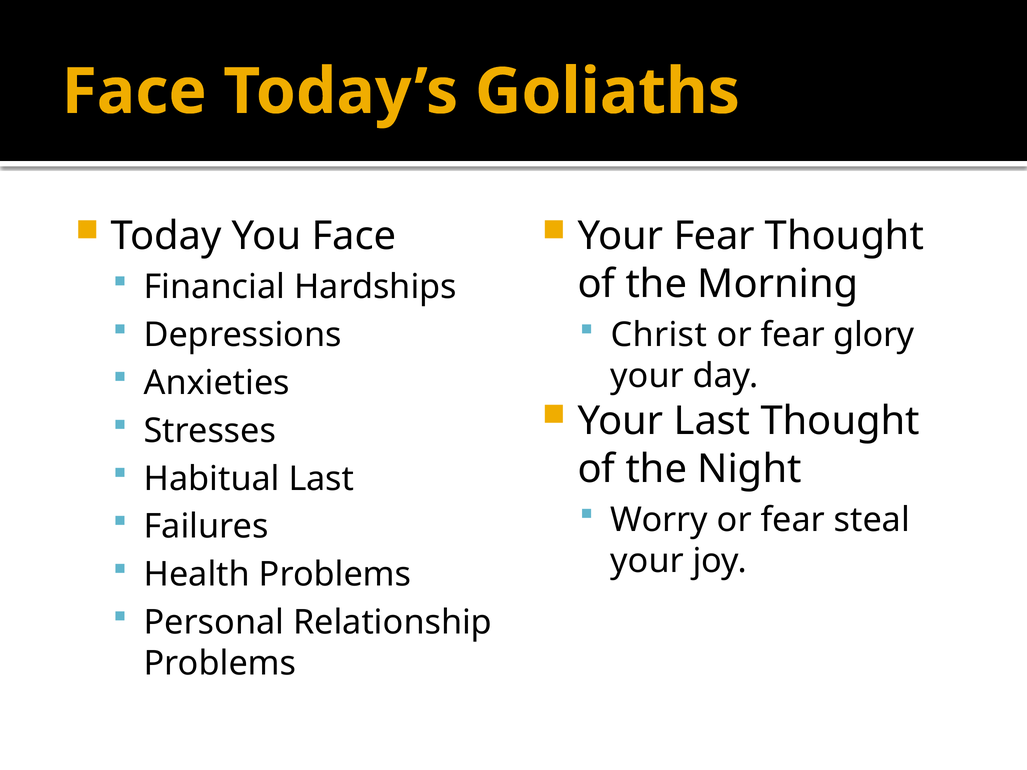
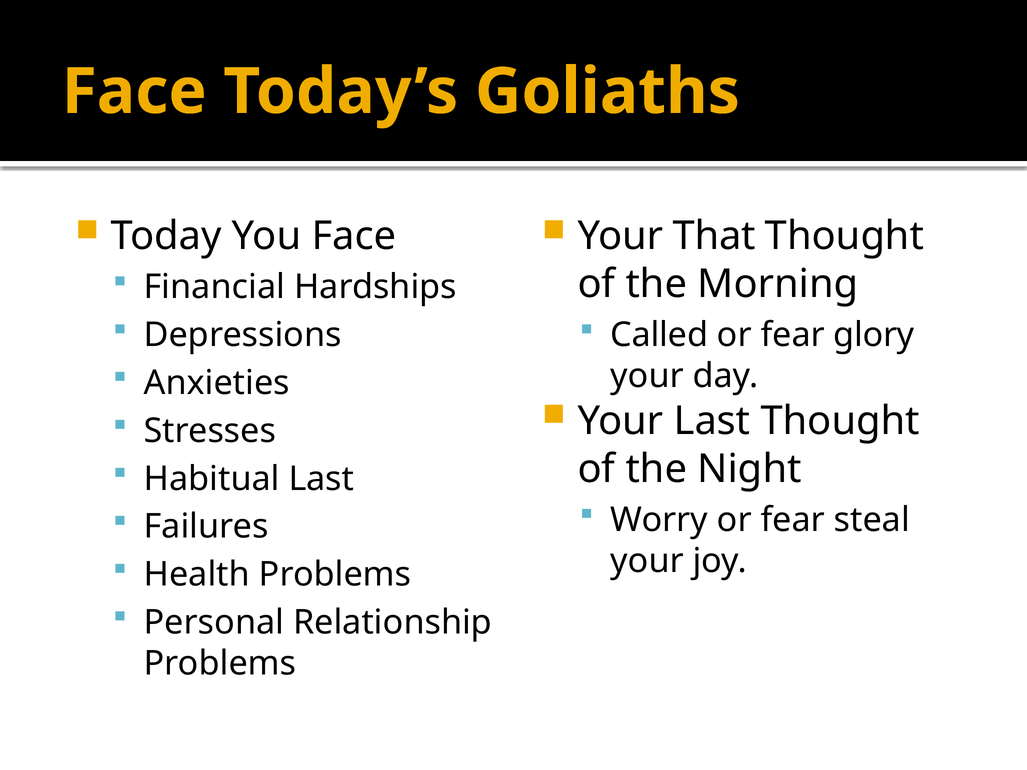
Your Fear: Fear -> That
Christ: Christ -> Called
